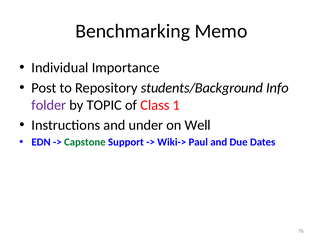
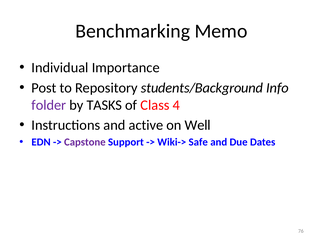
TOPIC: TOPIC -> TASKS
1: 1 -> 4
under: under -> active
Capstone colour: green -> purple
Paul: Paul -> Safe
